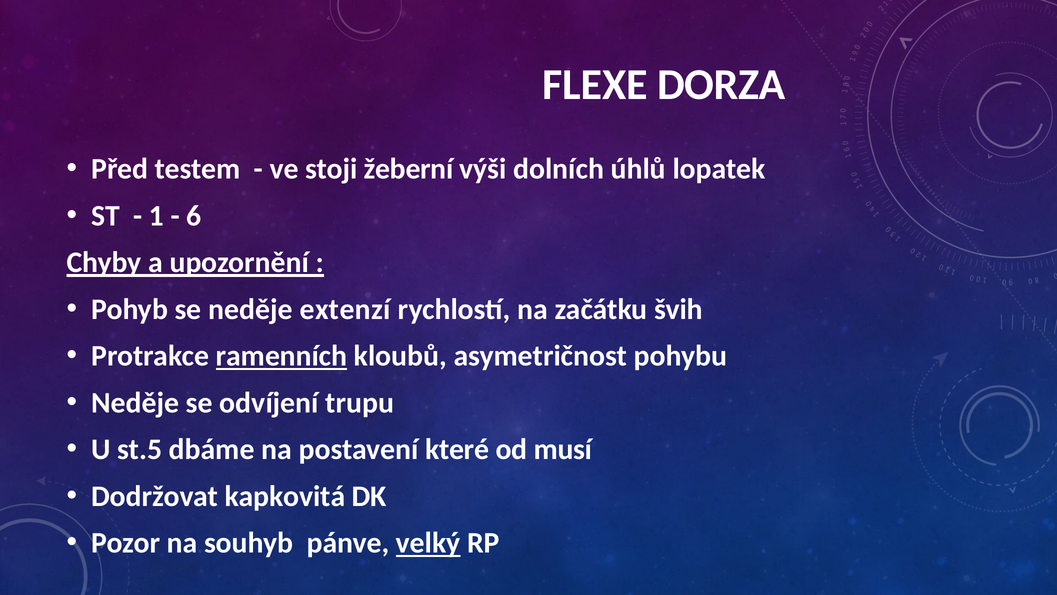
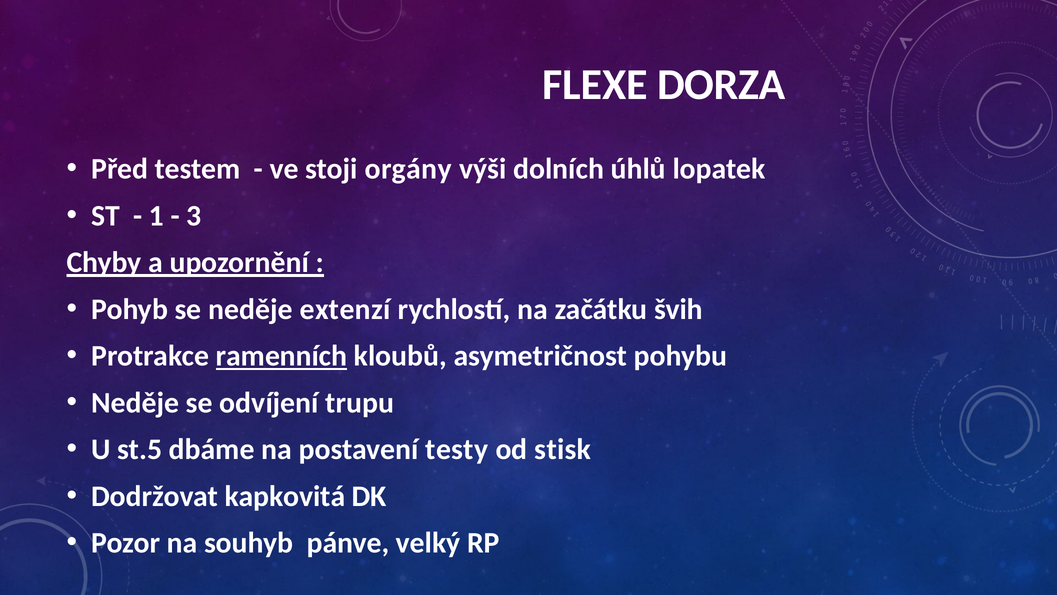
žeberní: žeberní -> orgány
6: 6 -> 3
které: které -> testy
musí: musí -> stisk
velký underline: present -> none
